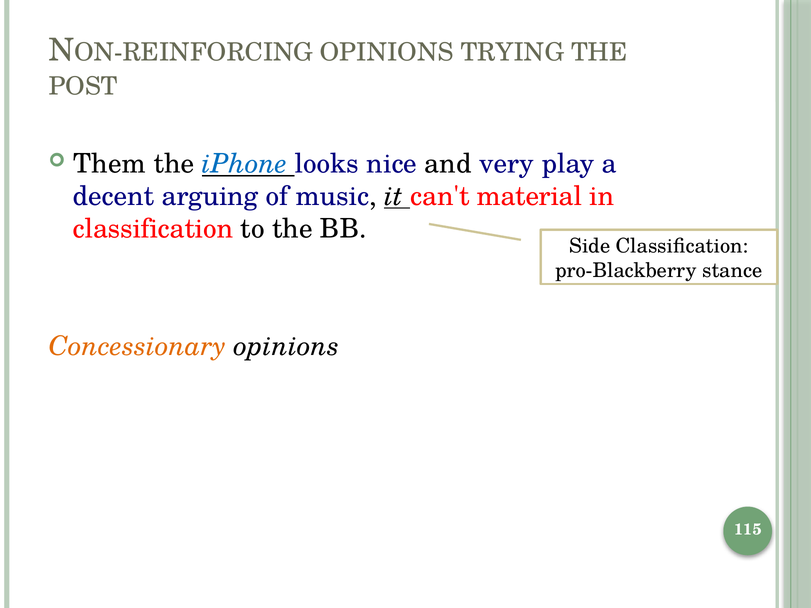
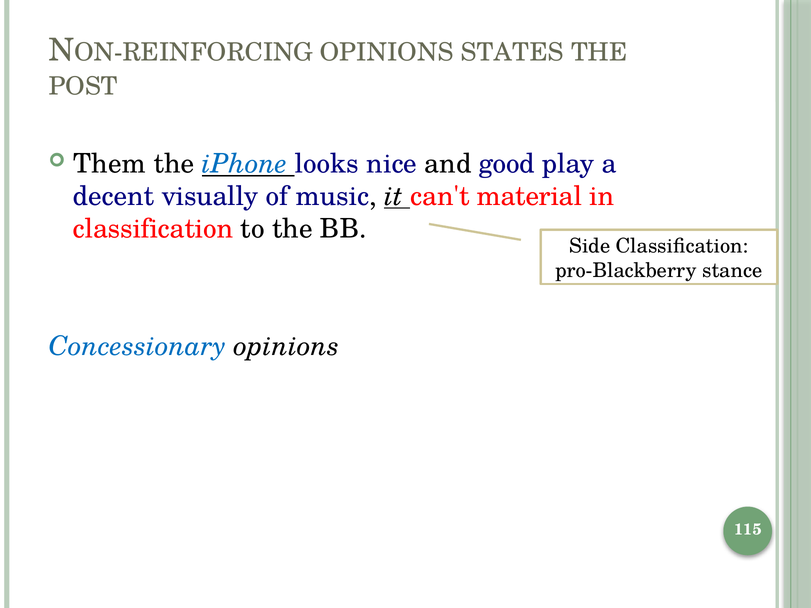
TRYING: TRYING -> STATES
very: very -> good
arguing: arguing -> visually
Concessionary colour: orange -> blue
